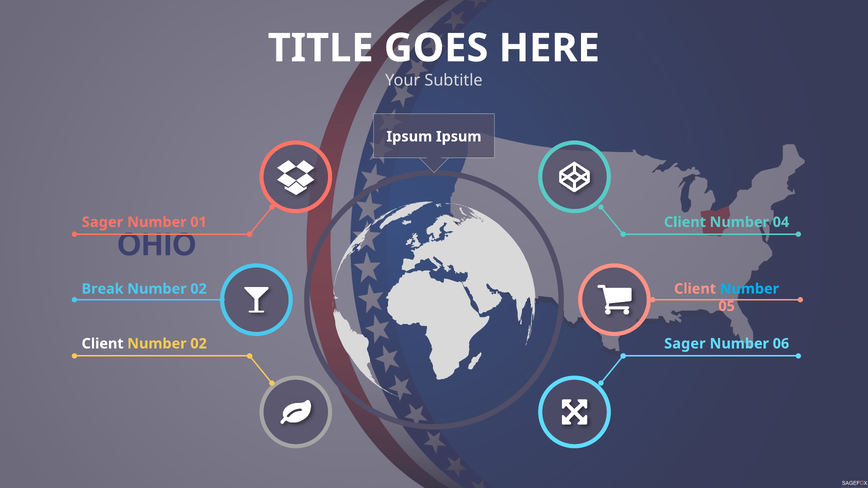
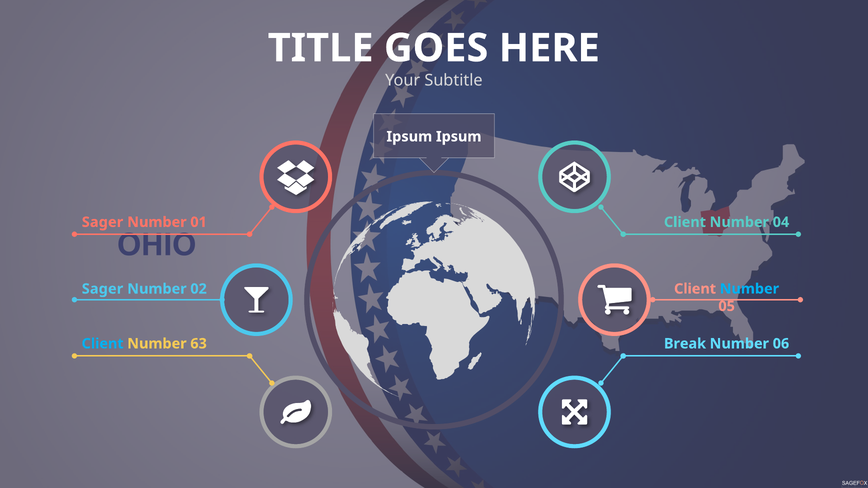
Break at (103, 289): Break -> Sager
Client at (103, 344) colour: white -> light blue
02 at (199, 344): 02 -> 63
Sager at (685, 344): Sager -> Break
